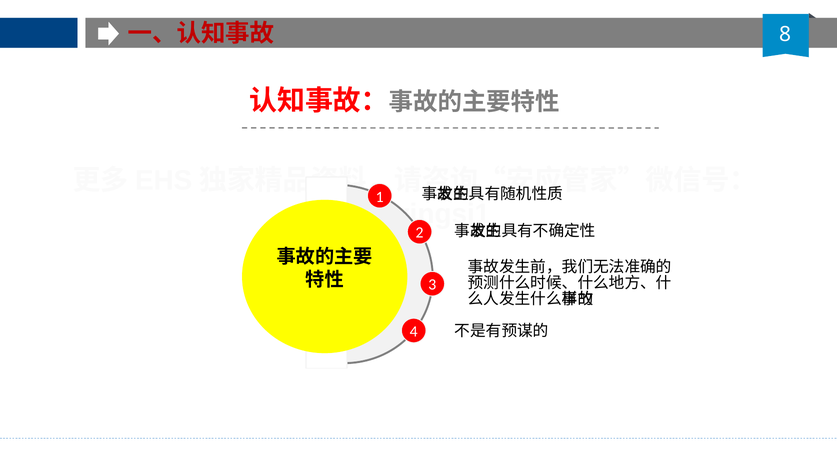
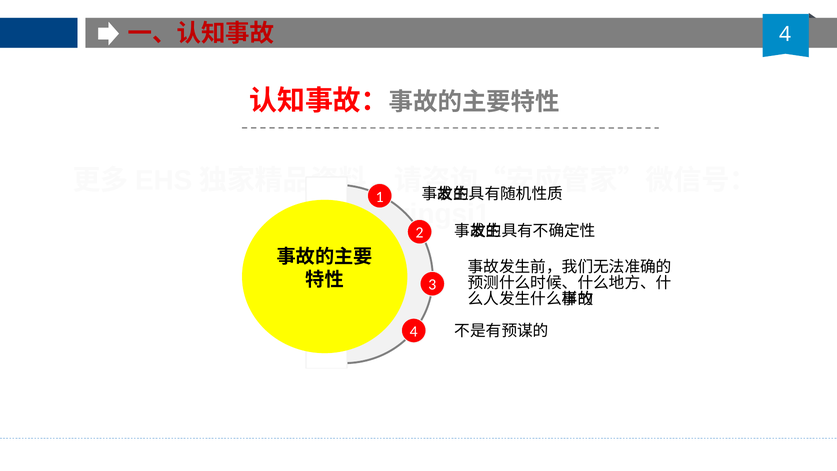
8 at (785, 34): 8 -> 4
